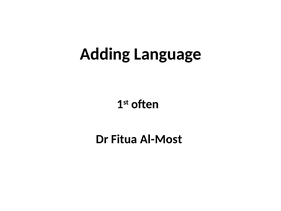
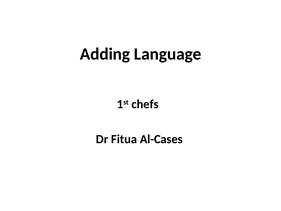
often: often -> chefs
Al-Most: Al-Most -> Al-Cases
